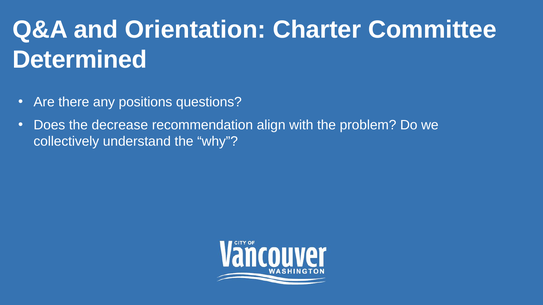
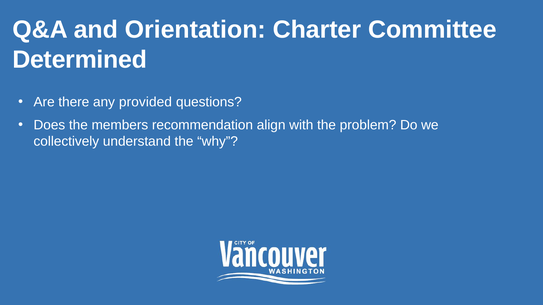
positions: positions -> provided
decrease: decrease -> members
